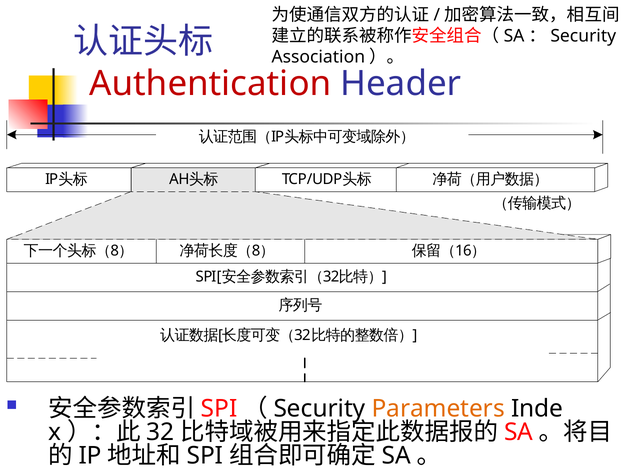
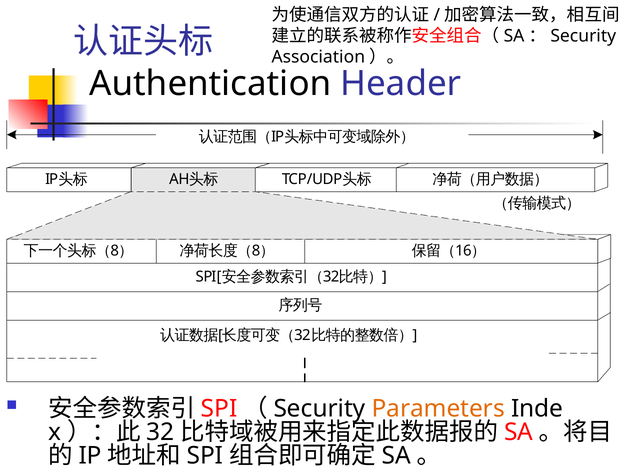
Authentication colour: red -> black
